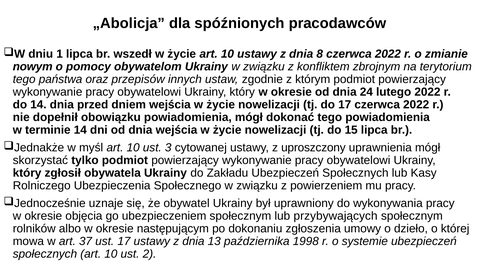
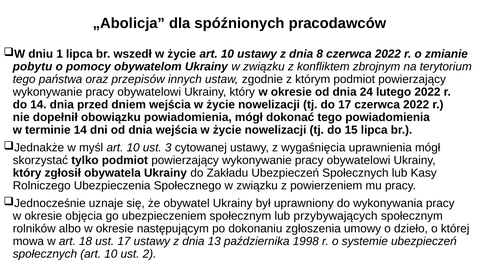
nowym: nowym -> pobytu
uproszczony: uproszczony -> wygaśnięcia
37: 37 -> 18
